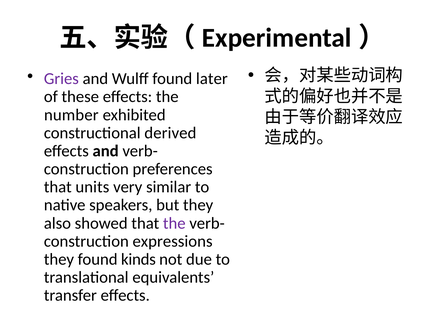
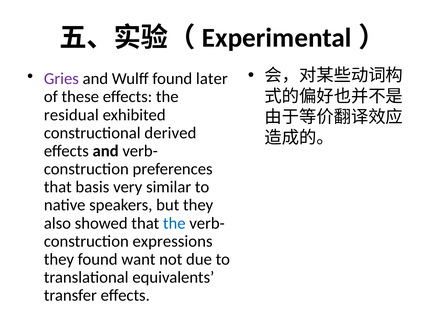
number: number -> residual
units: units -> basis
the at (174, 223) colour: purple -> blue
kinds: kinds -> want
